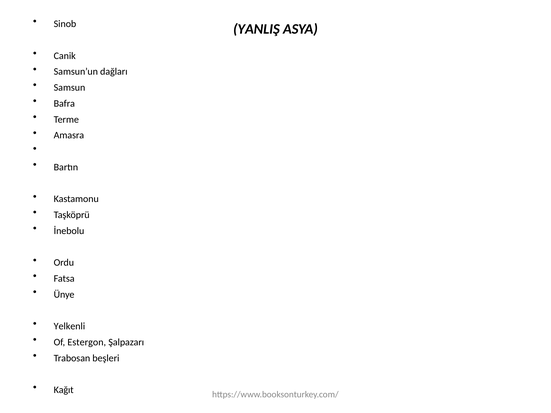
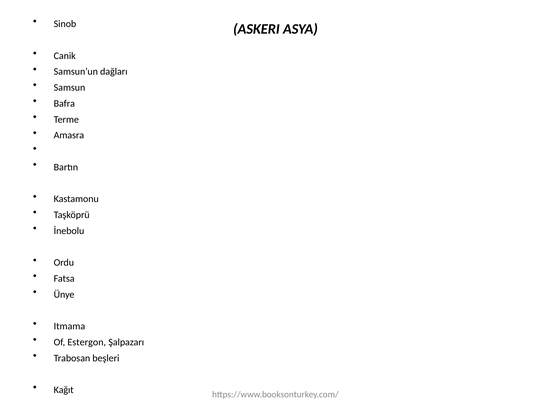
YANLIŞ: YANLIŞ -> ASKERI
Yelkenli: Yelkenli -> Itmama
